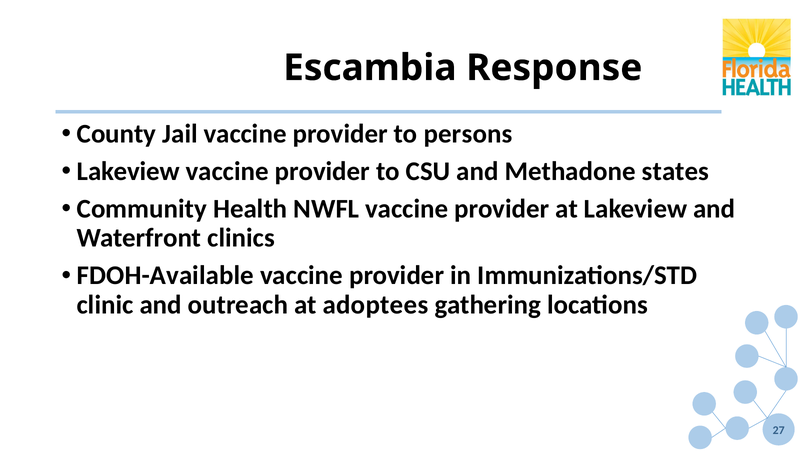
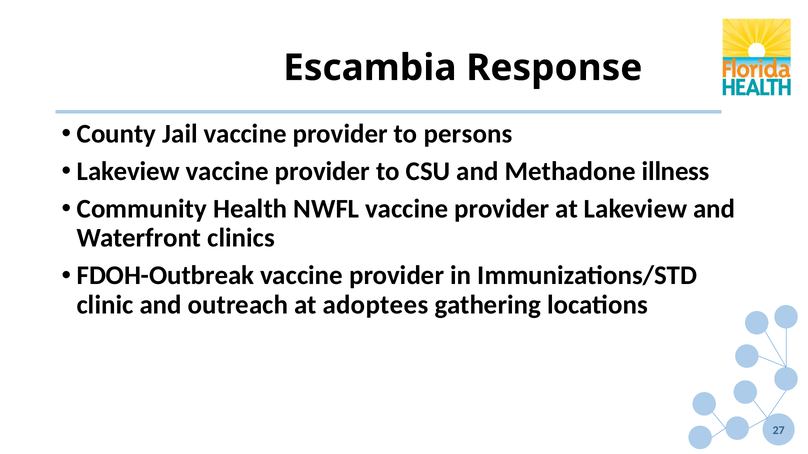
states: states -> illness
FDOH-Available: FDOH-Available -> FDOH-Outbreak
